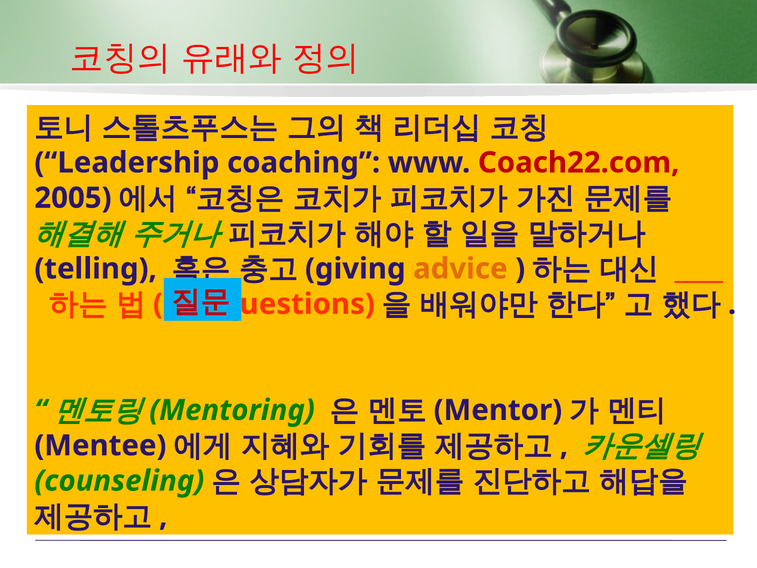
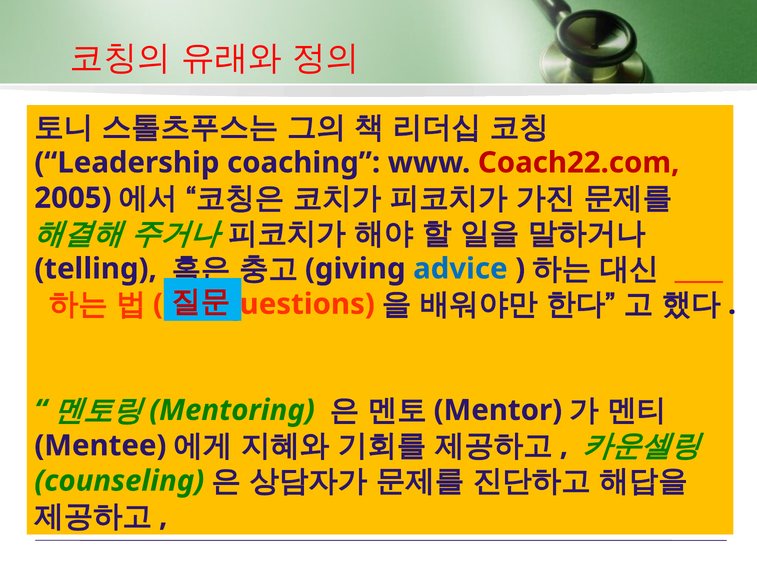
advice colour: orange -> blue
